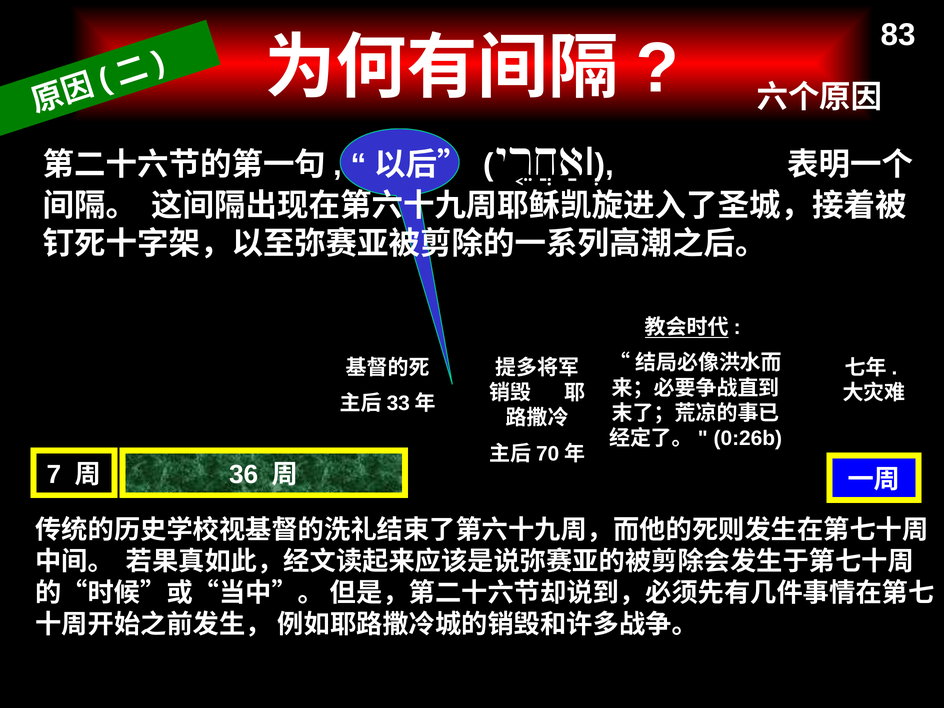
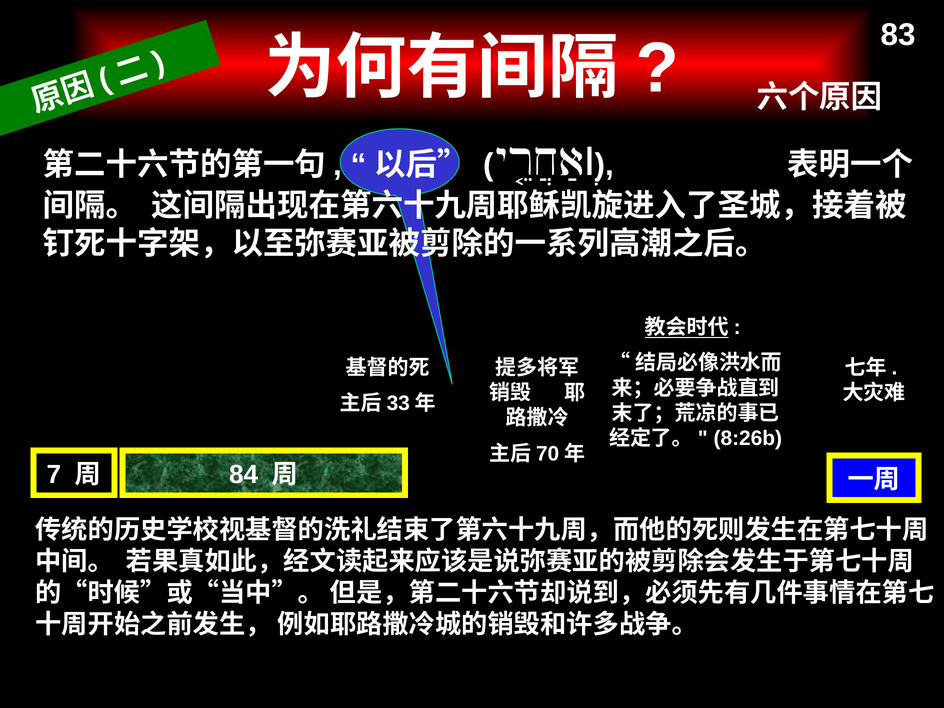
0:26b: 0:26b -> 8:26b
36: 36 -> 84
